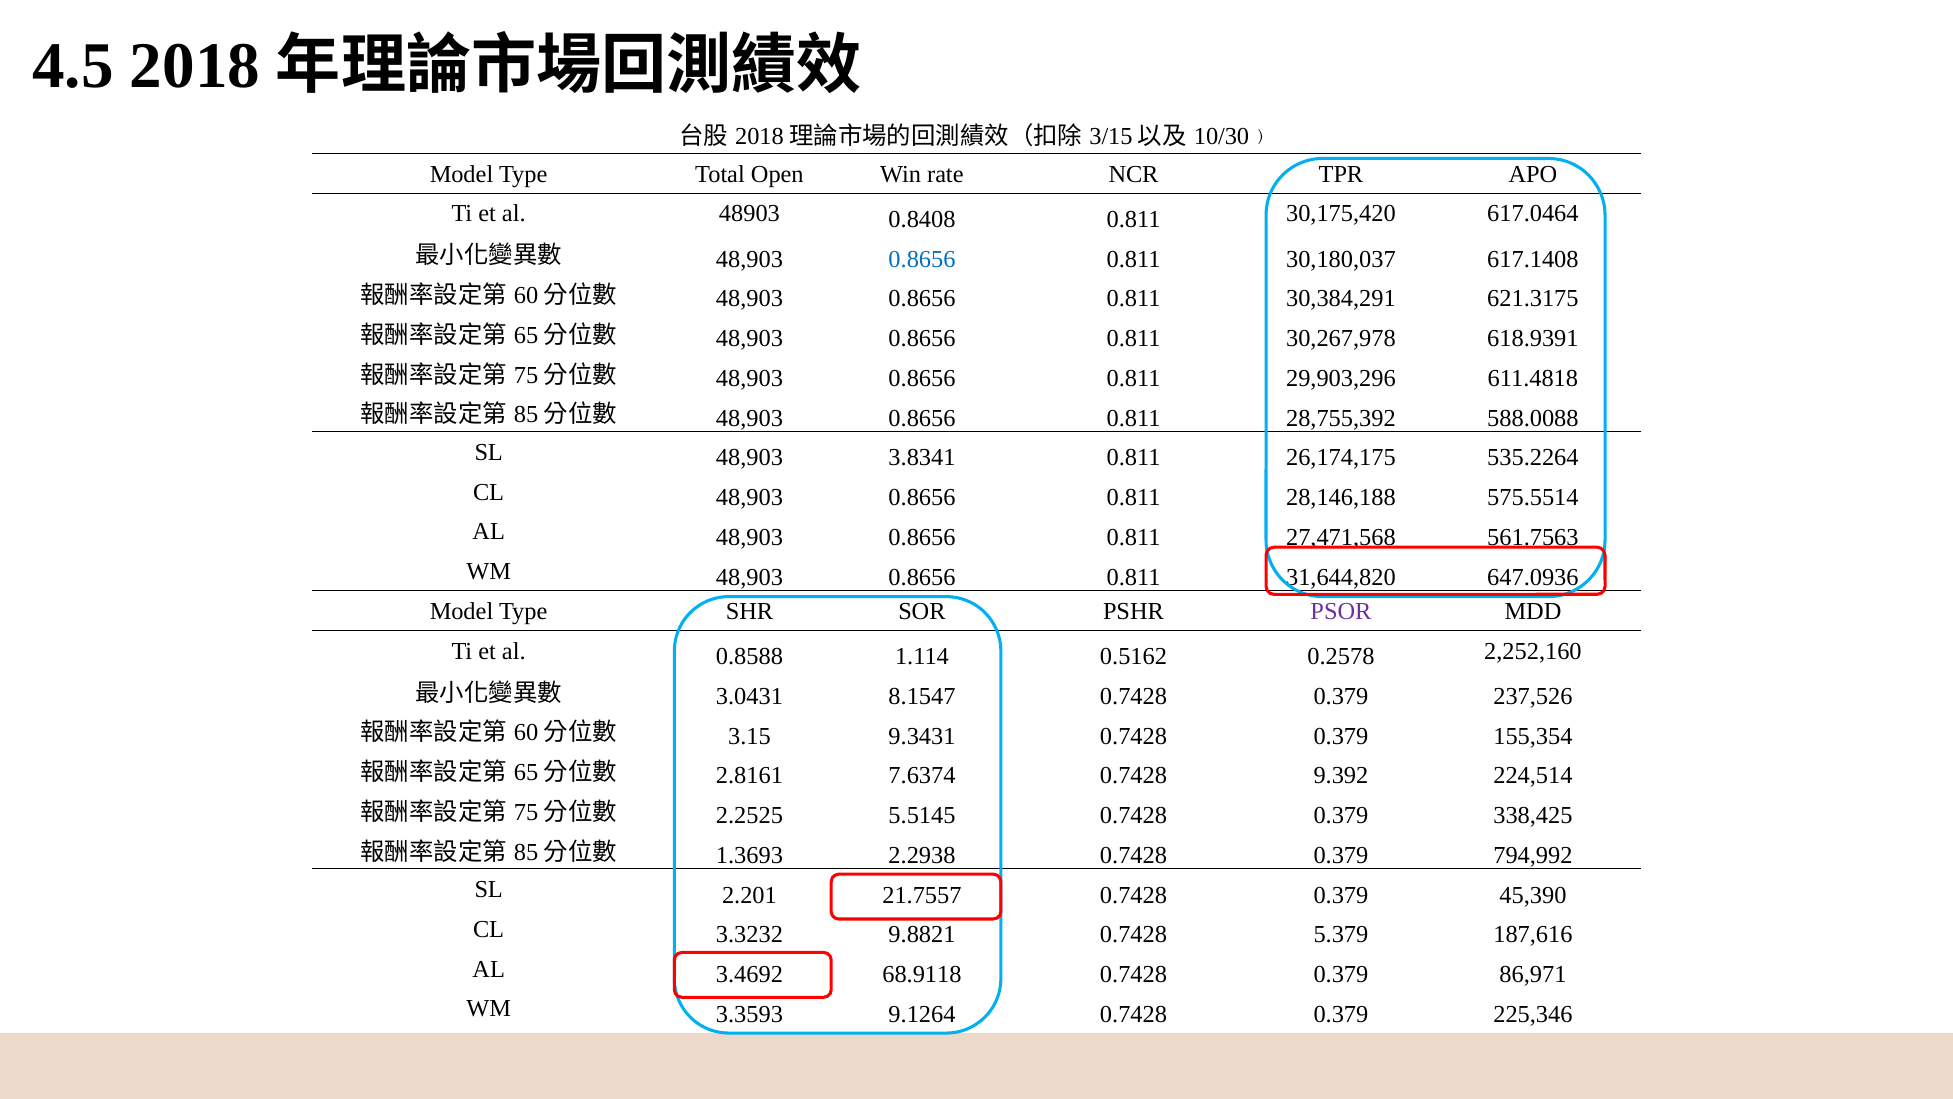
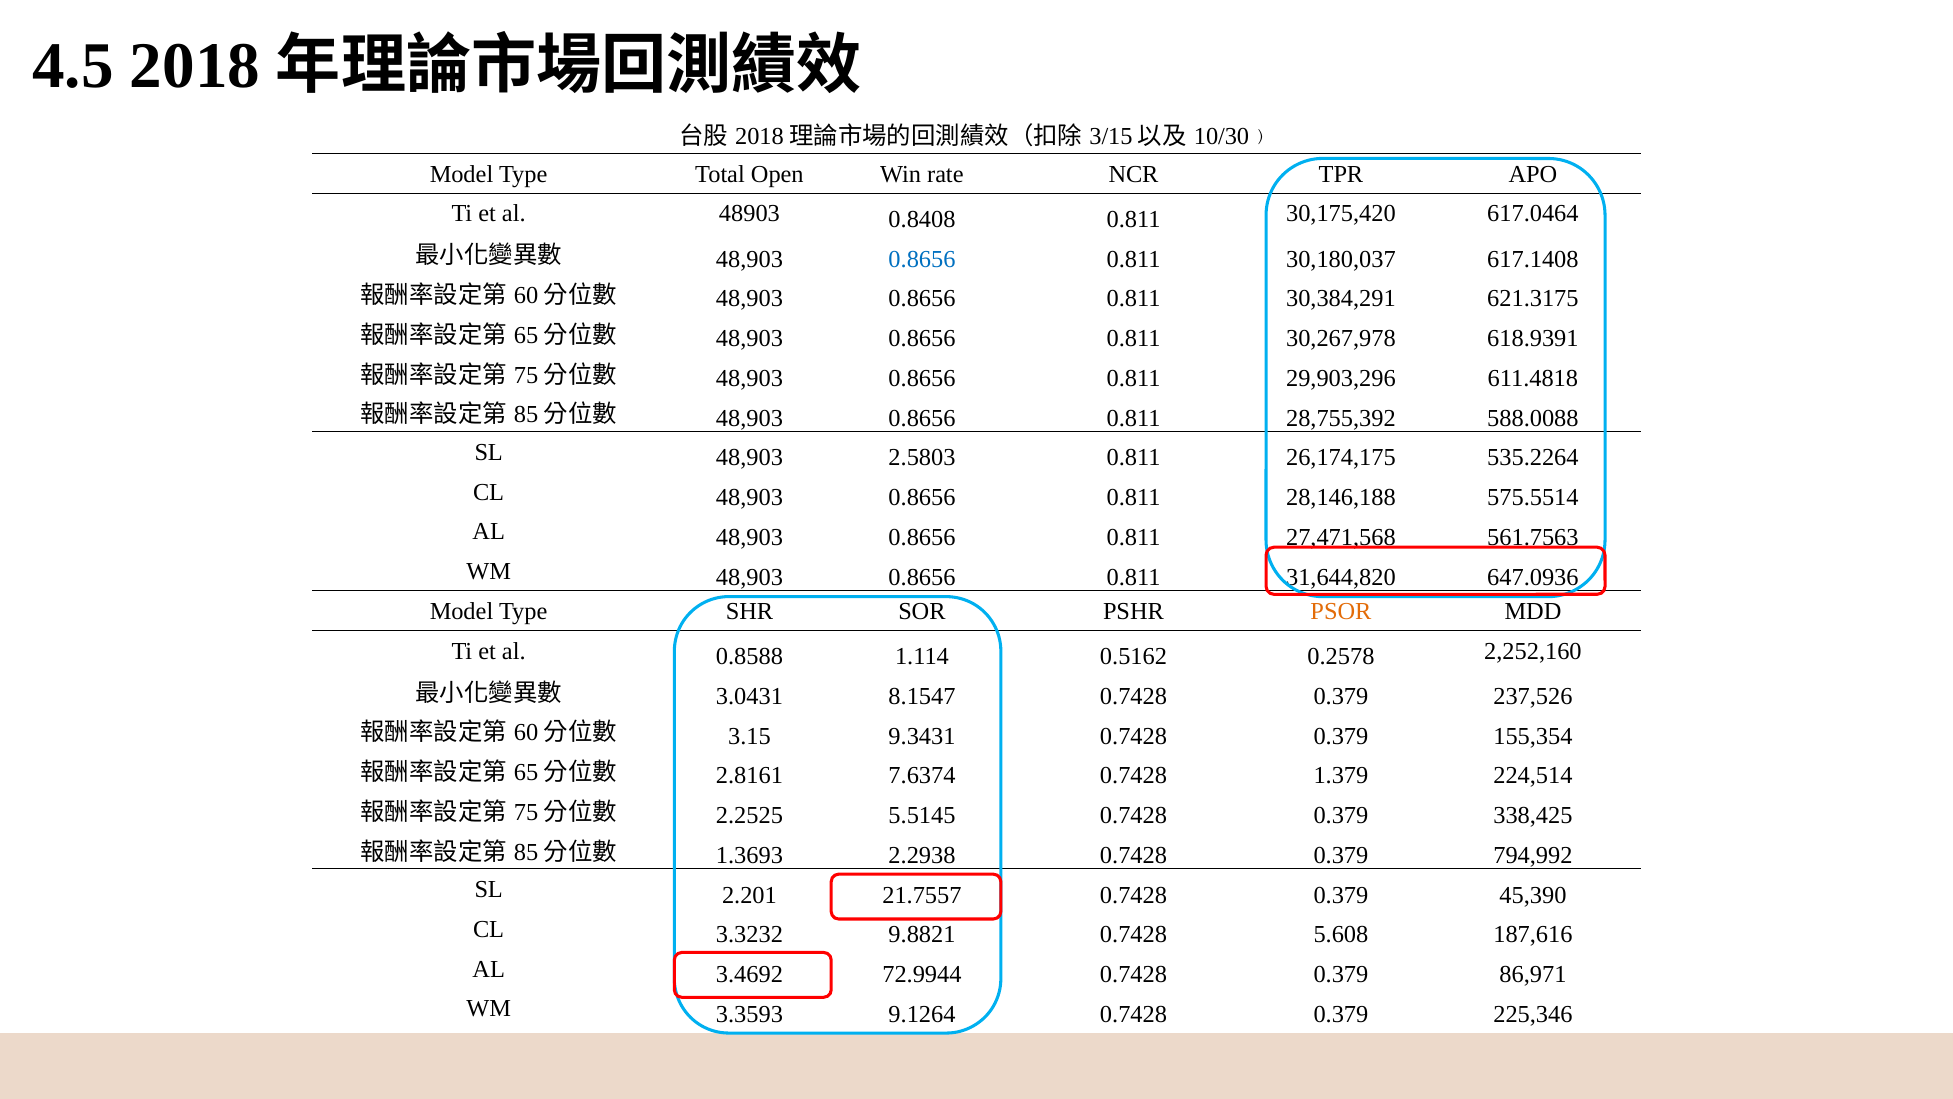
3.8341: 3.8341 -> 2.5803
PSOR colour: purple -> orange
9.392: 9.392 -> 1.379
5.379: 5.379 -> 5.608
68.9118: 68.9118 -> 72.9944
